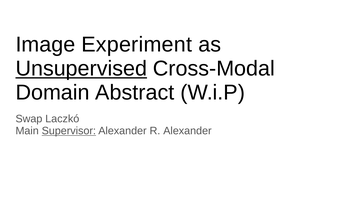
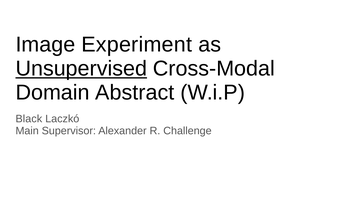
Swap: Swap -> Black
Supervisor underline: present -> none
R Alexander: Alexander -> Challenge
